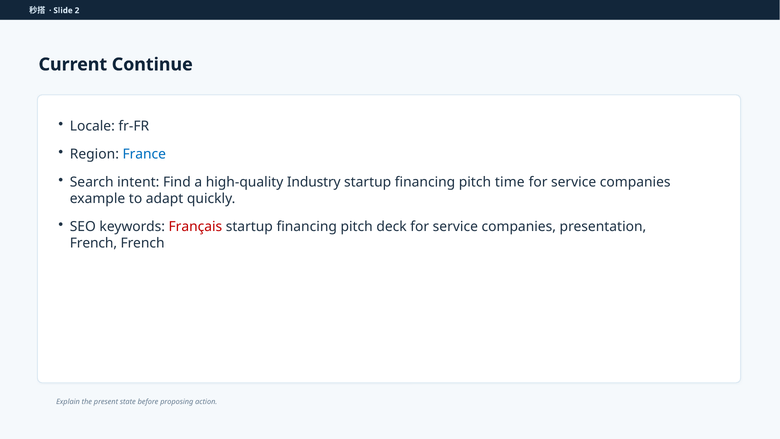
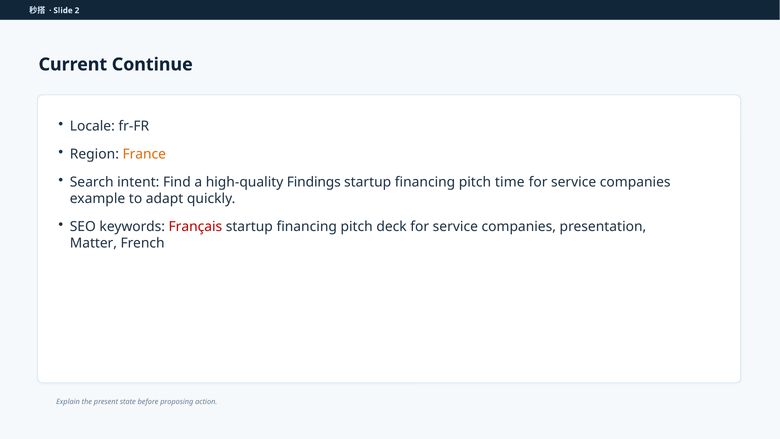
France colour: blue -> orange
Industry: Industry -> Findings
French at (93, 243): French -> Matter
